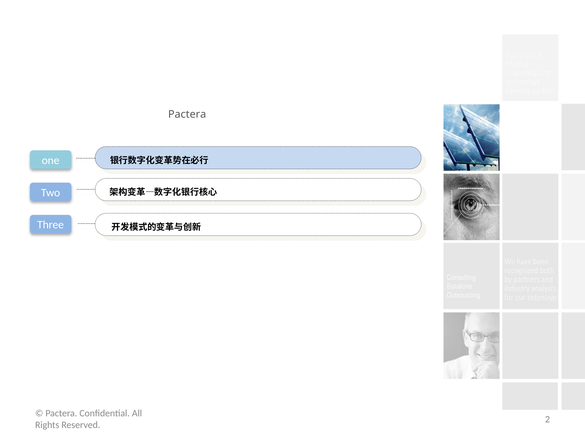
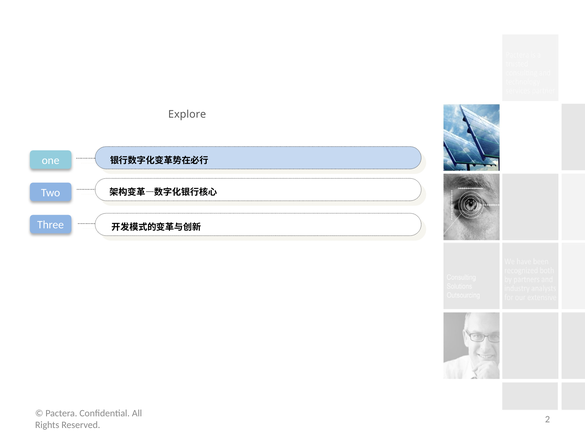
Pactera at (187, 114): Pactera -> Explore
